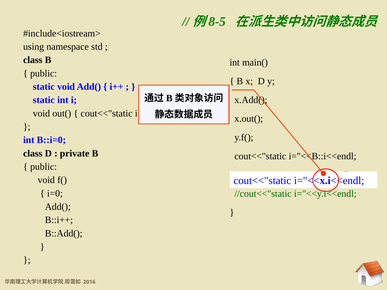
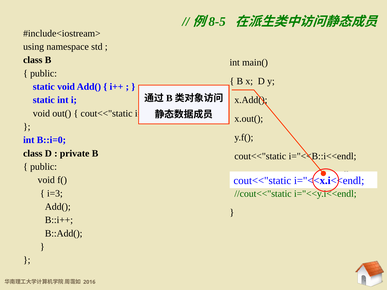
i=0: i=0 -> i=3
